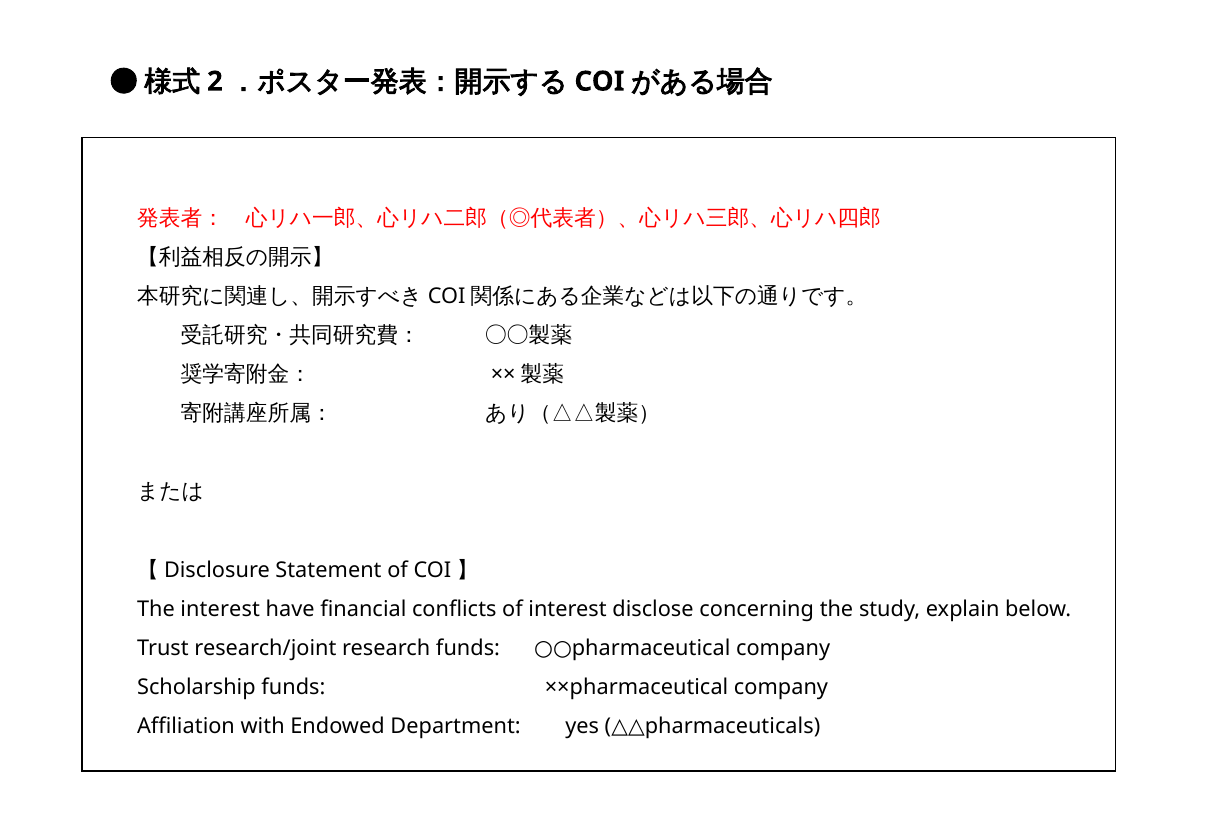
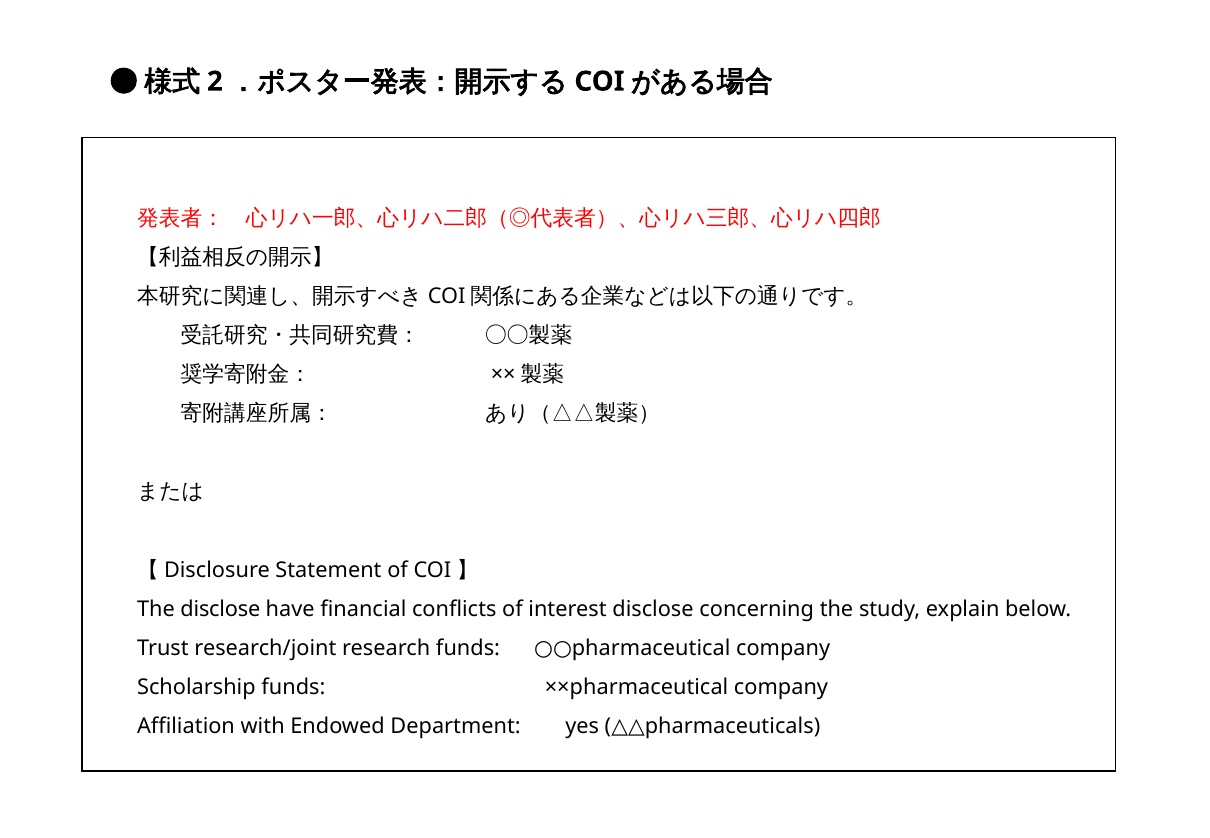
The interest: interest -> disclose
